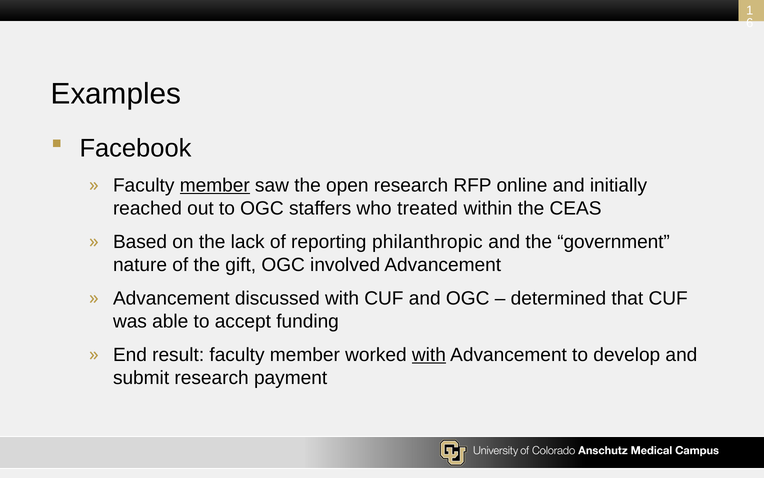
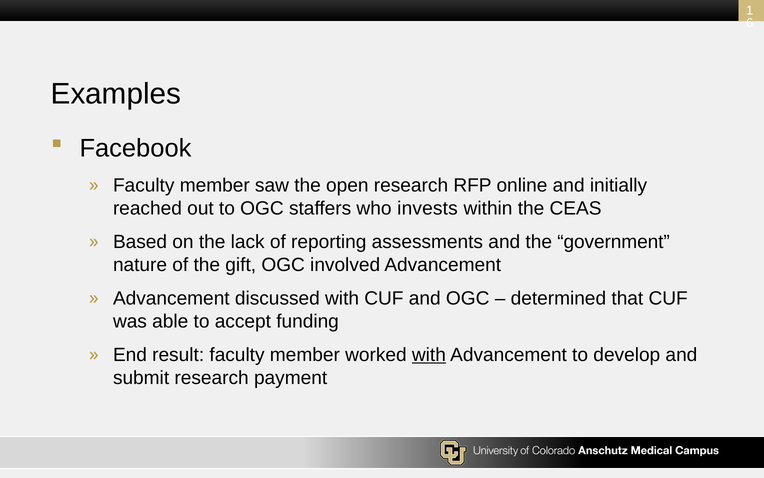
member at (215, 185) underline: present -> none
treated: treated -> invests
philanthropic: philanthropic -> assessments
